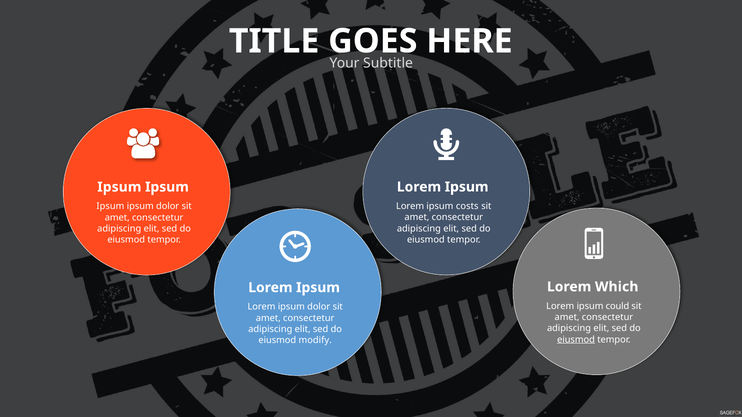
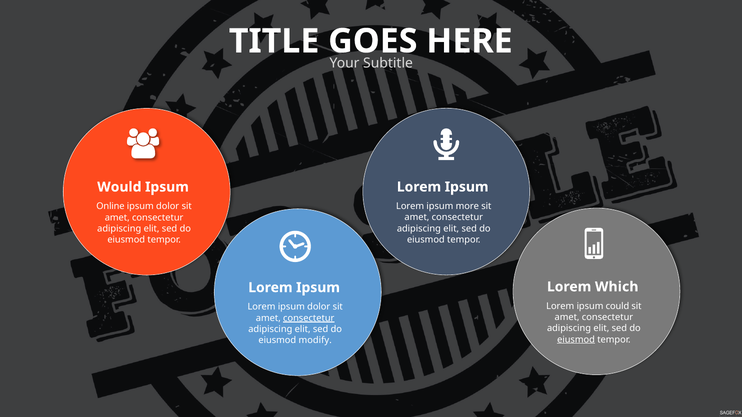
Ipsum at (119, 187): Ipsum -> Would
costs: costs -> more
Ipsum at (110, 207): Ipsum -> Online
consectetur at (309, 318) underline: none -> present
